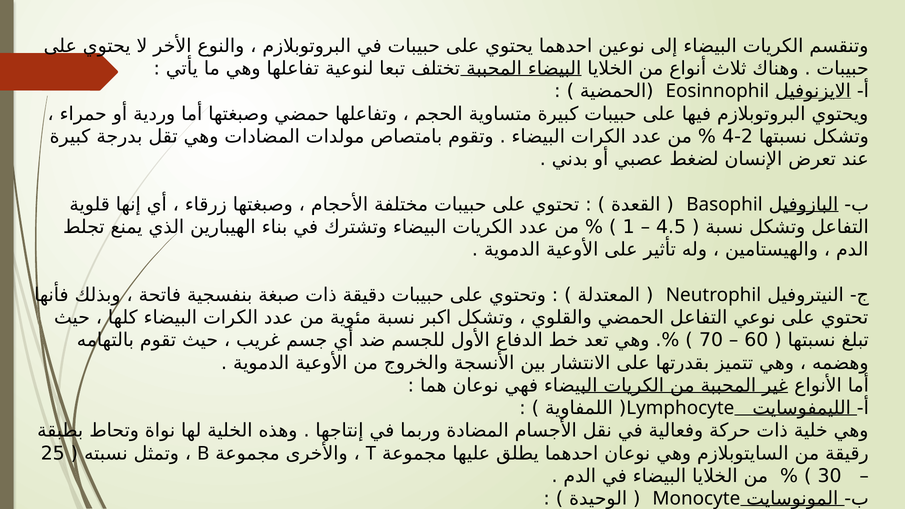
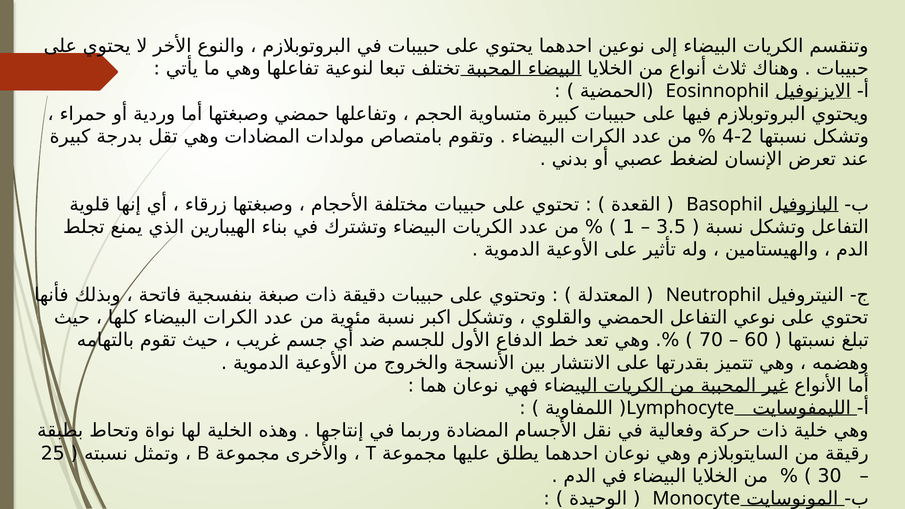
4.5: 4.5 -> 3.5
